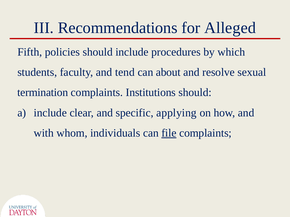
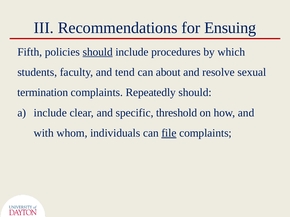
Alleged: Alleged -> Ensuing
should at (98, 52) underline: none -> present
Institutions: Institutions -> Repeatedly
applying: applying -> threshold
